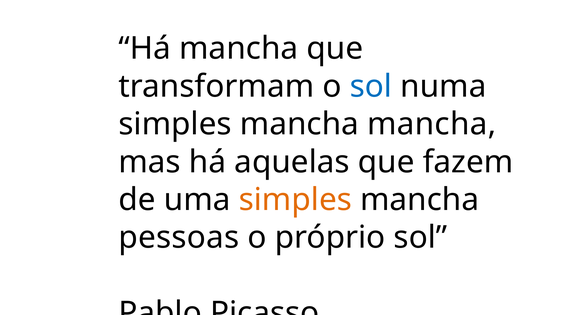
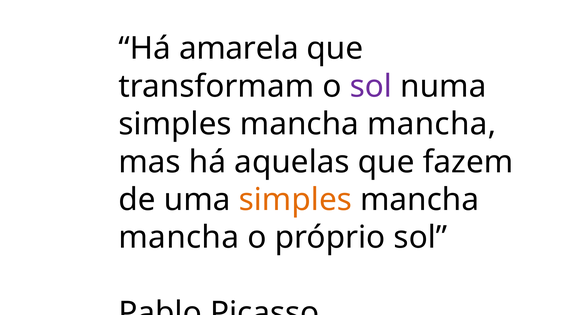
Há mancha: mancha -> amarela
sol at (371, 87) colour: blue -> purple
pessoas at (179, 238): pessoas -> mancha
